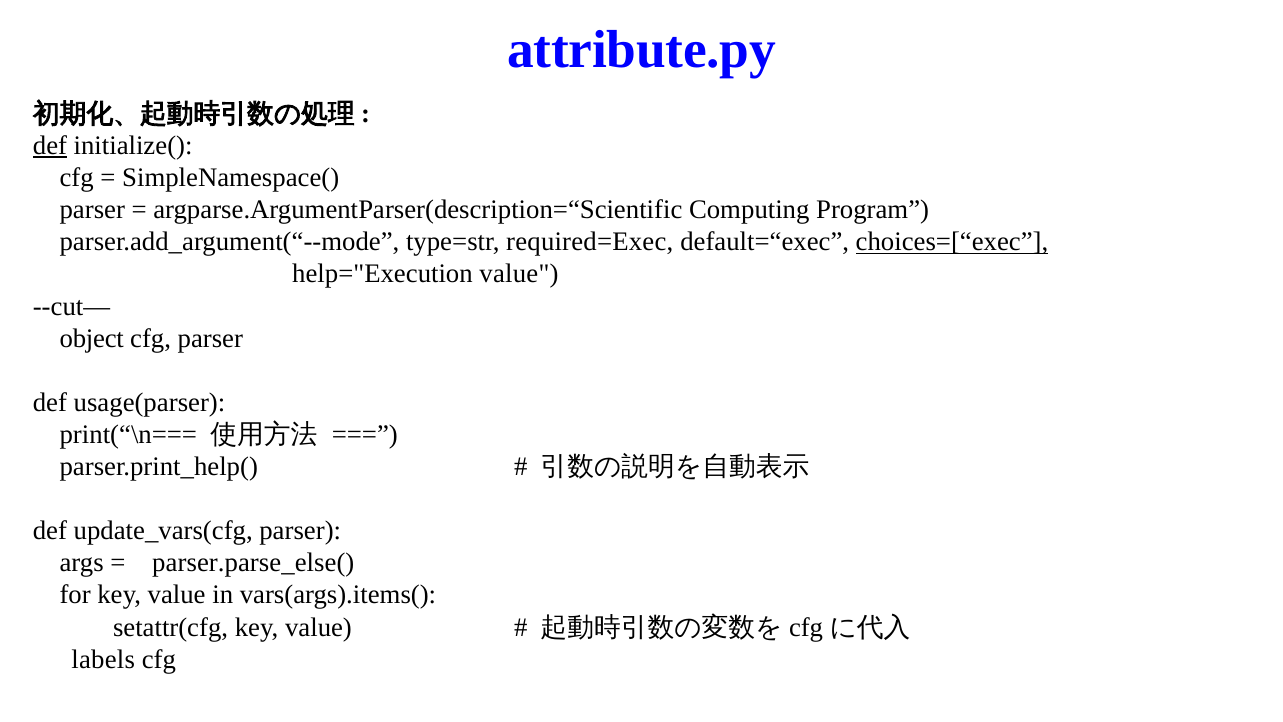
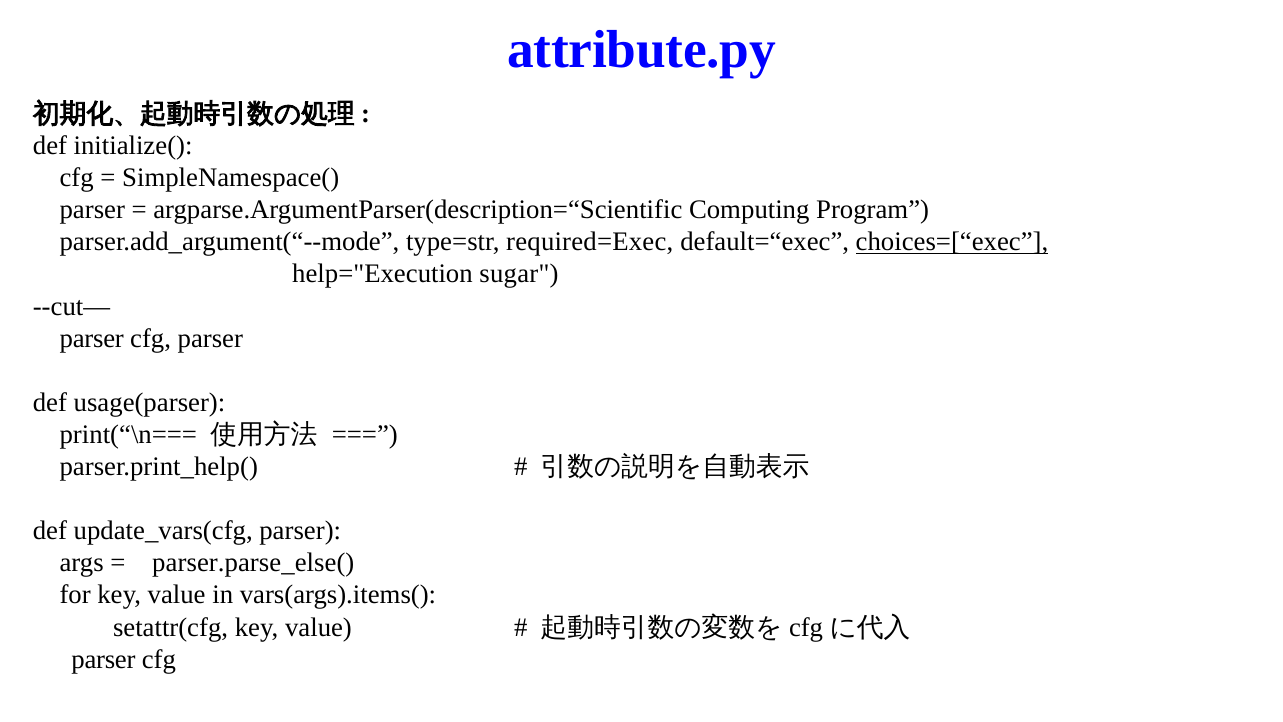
def at (50, 146) underline: present -> none
help="Execution value: value -> sugar
object at (92, 338): object -> parser
labels at (103, 659): labels -> parser
